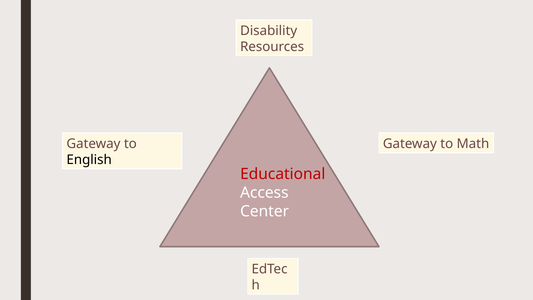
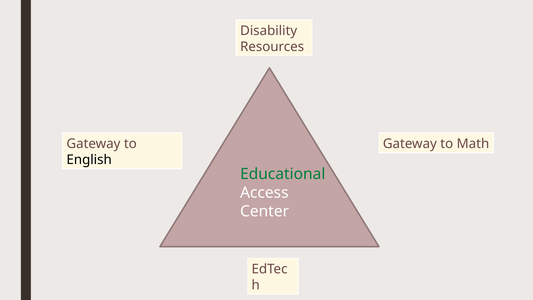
Educational colour: red -> green
